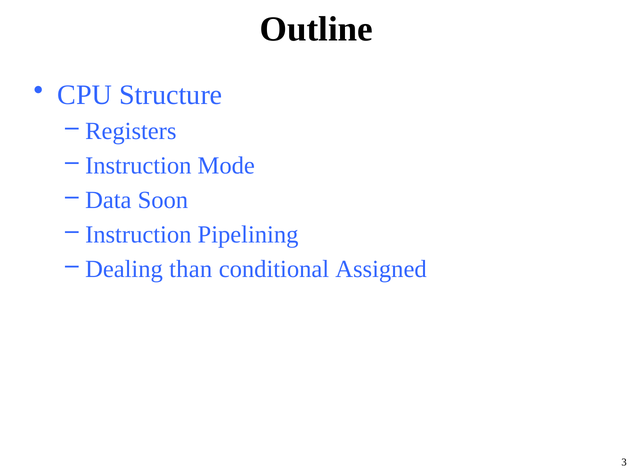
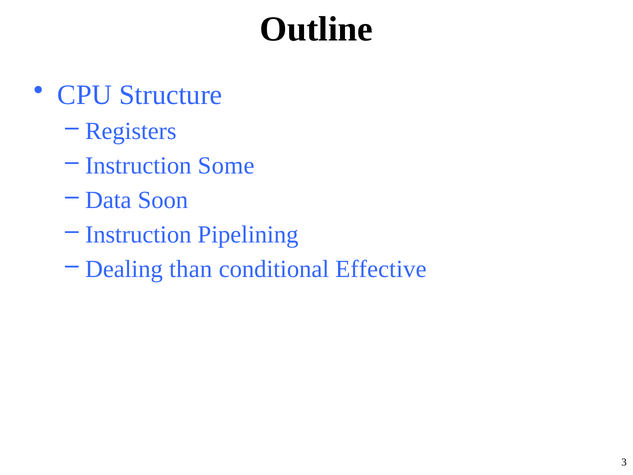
Mode: Mode -> Some
Assigned: Assigned -> Effective
